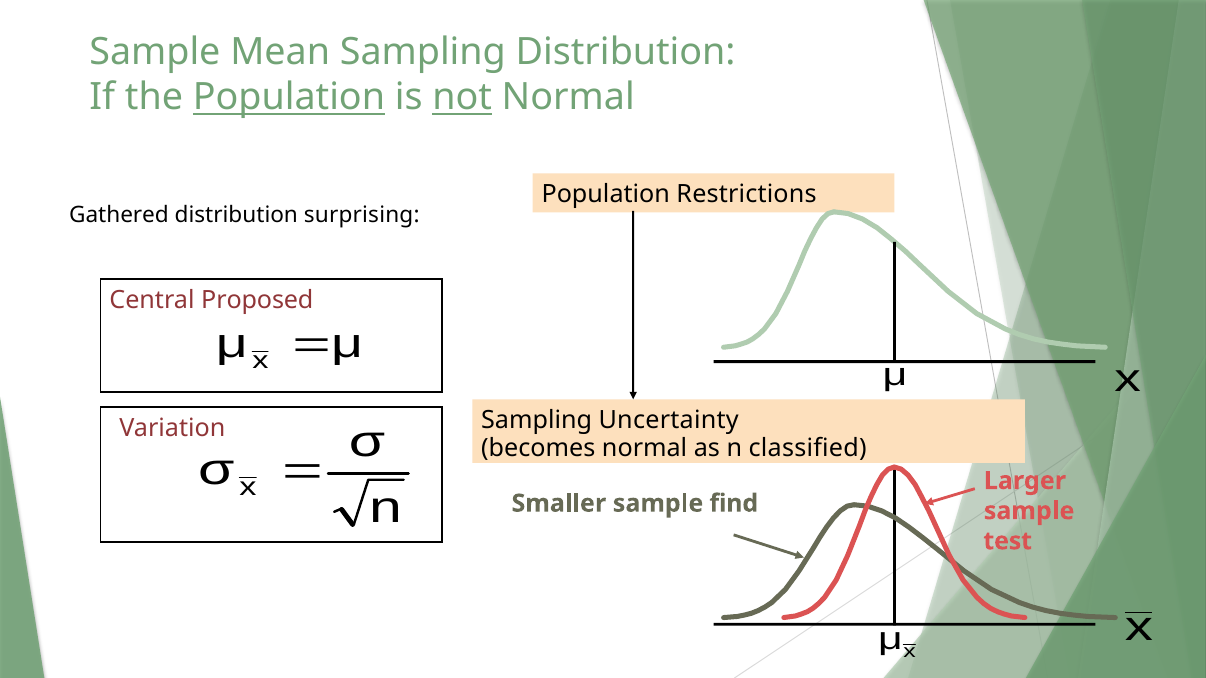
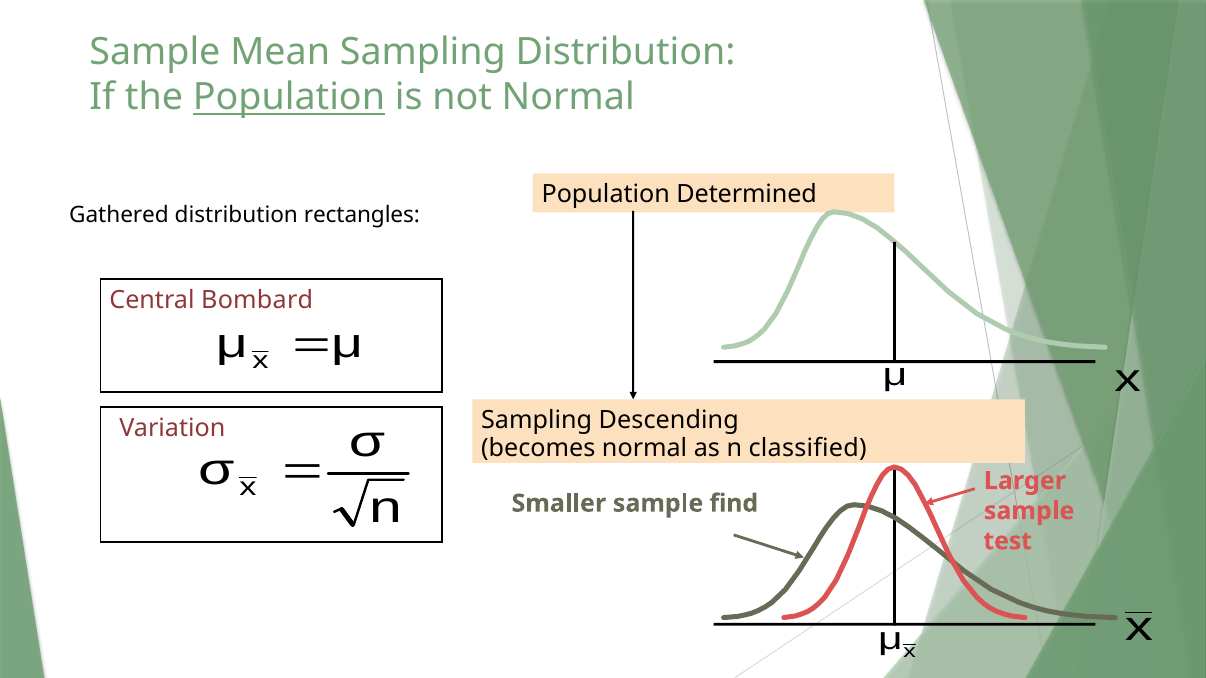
not underline: present -> none
Restrictions: Restrictions -> Determined
surprising: surprising -> rectangles
Proposed: Proposed -> Bombard
Uncertainty: Uncertainty -> Descending
